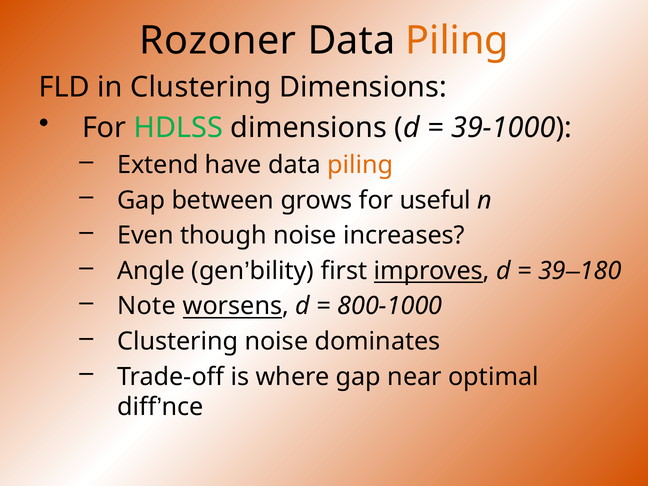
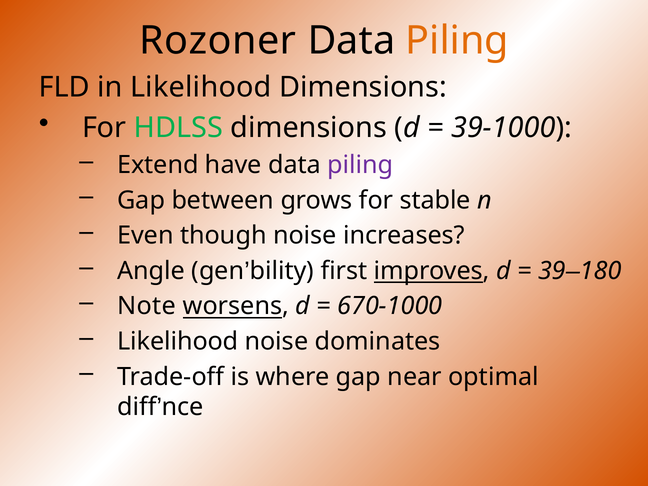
in Clustering: Clustering -> Likelihood
piling at (360, 165) colour: orange -> purple
useful: useful -> stable
800-1000: 800-1000 -> 670-1000
Clustering at (178, 341): Clustering -> Likelihood
